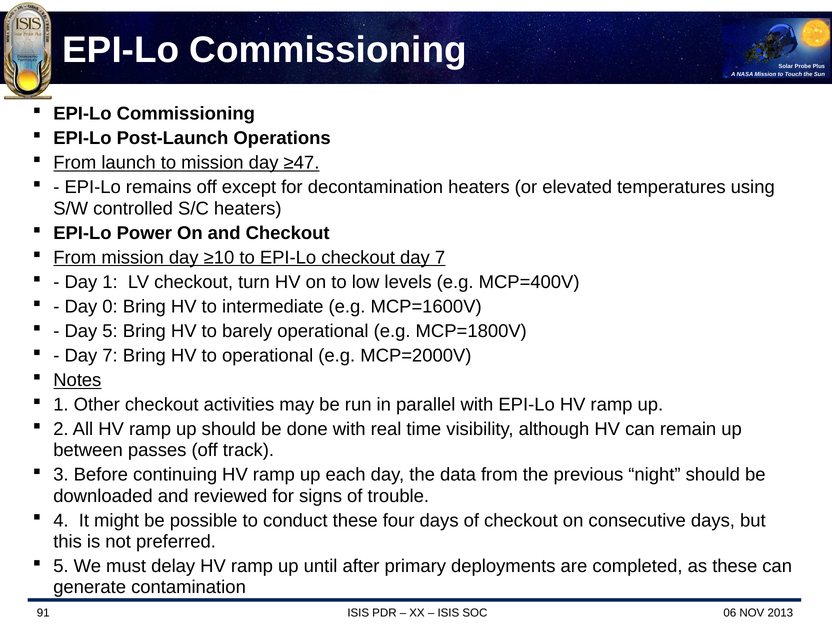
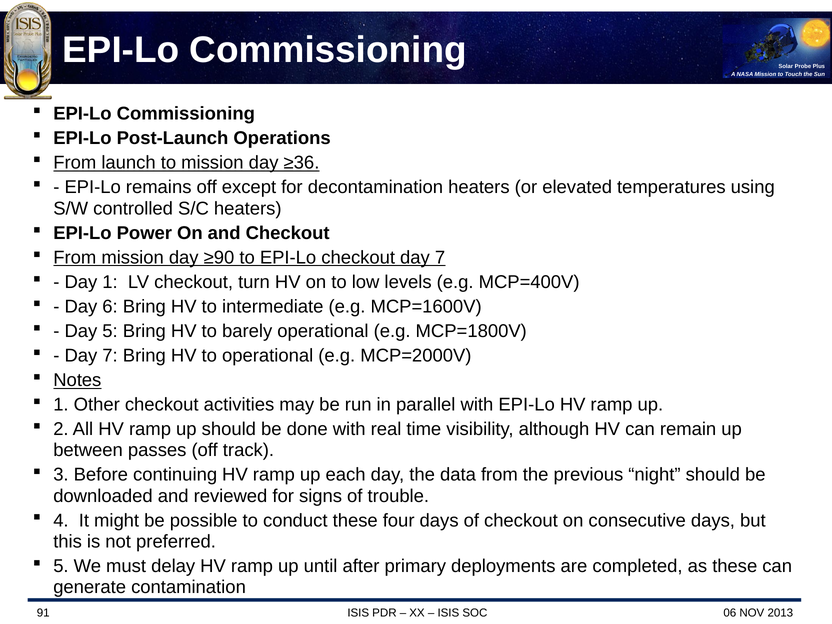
≥47: ≥47 -> ≥36
≥10: ≥10 -> ≥90
0: 0 -> 6
